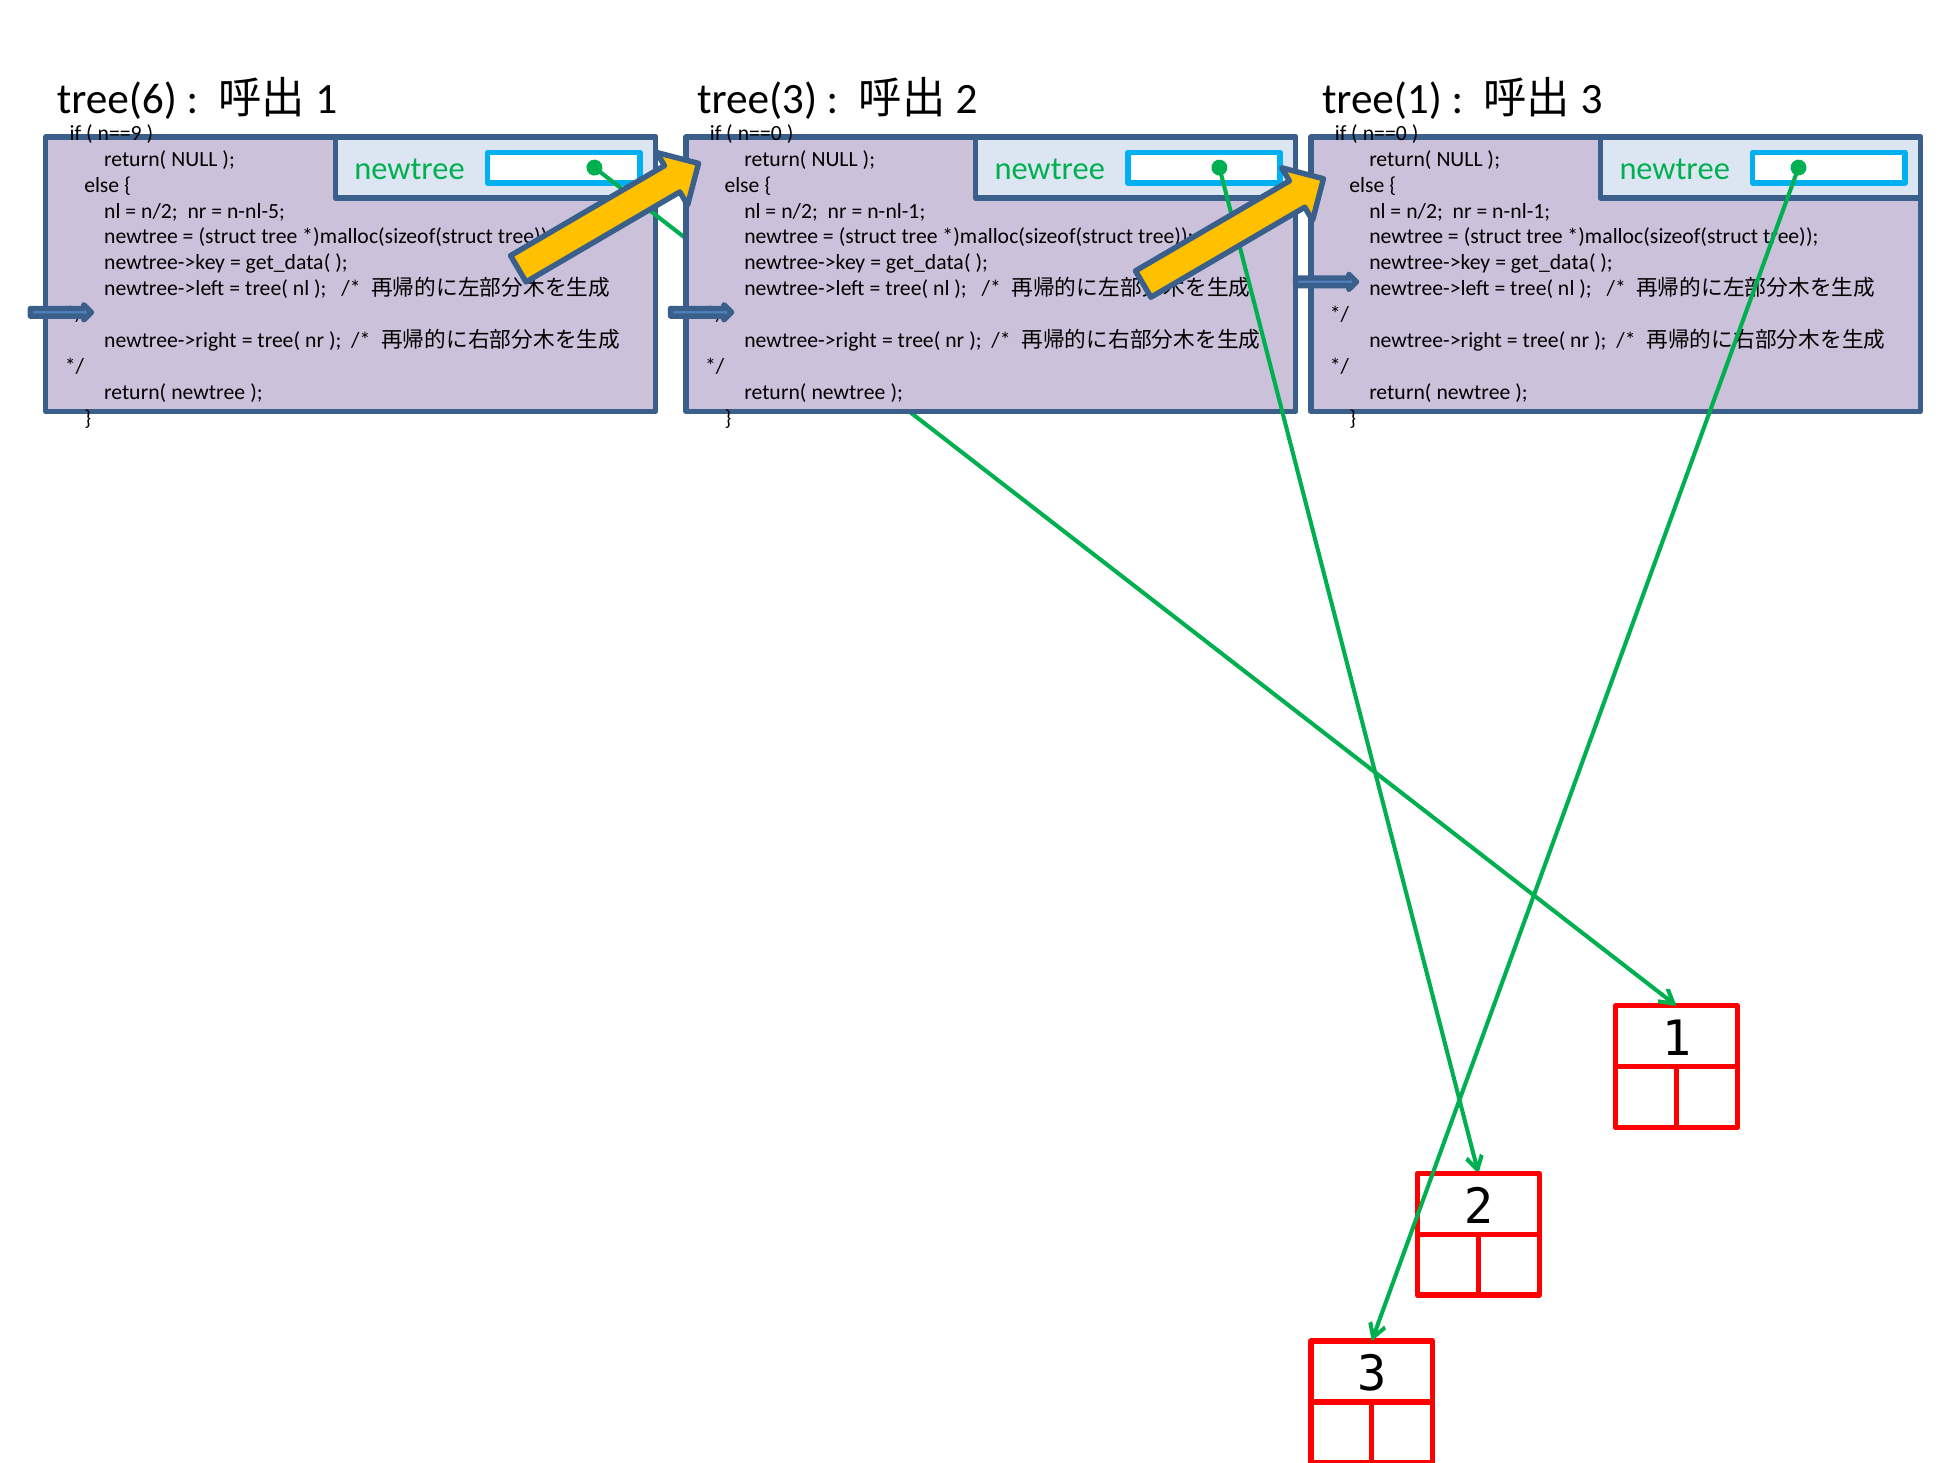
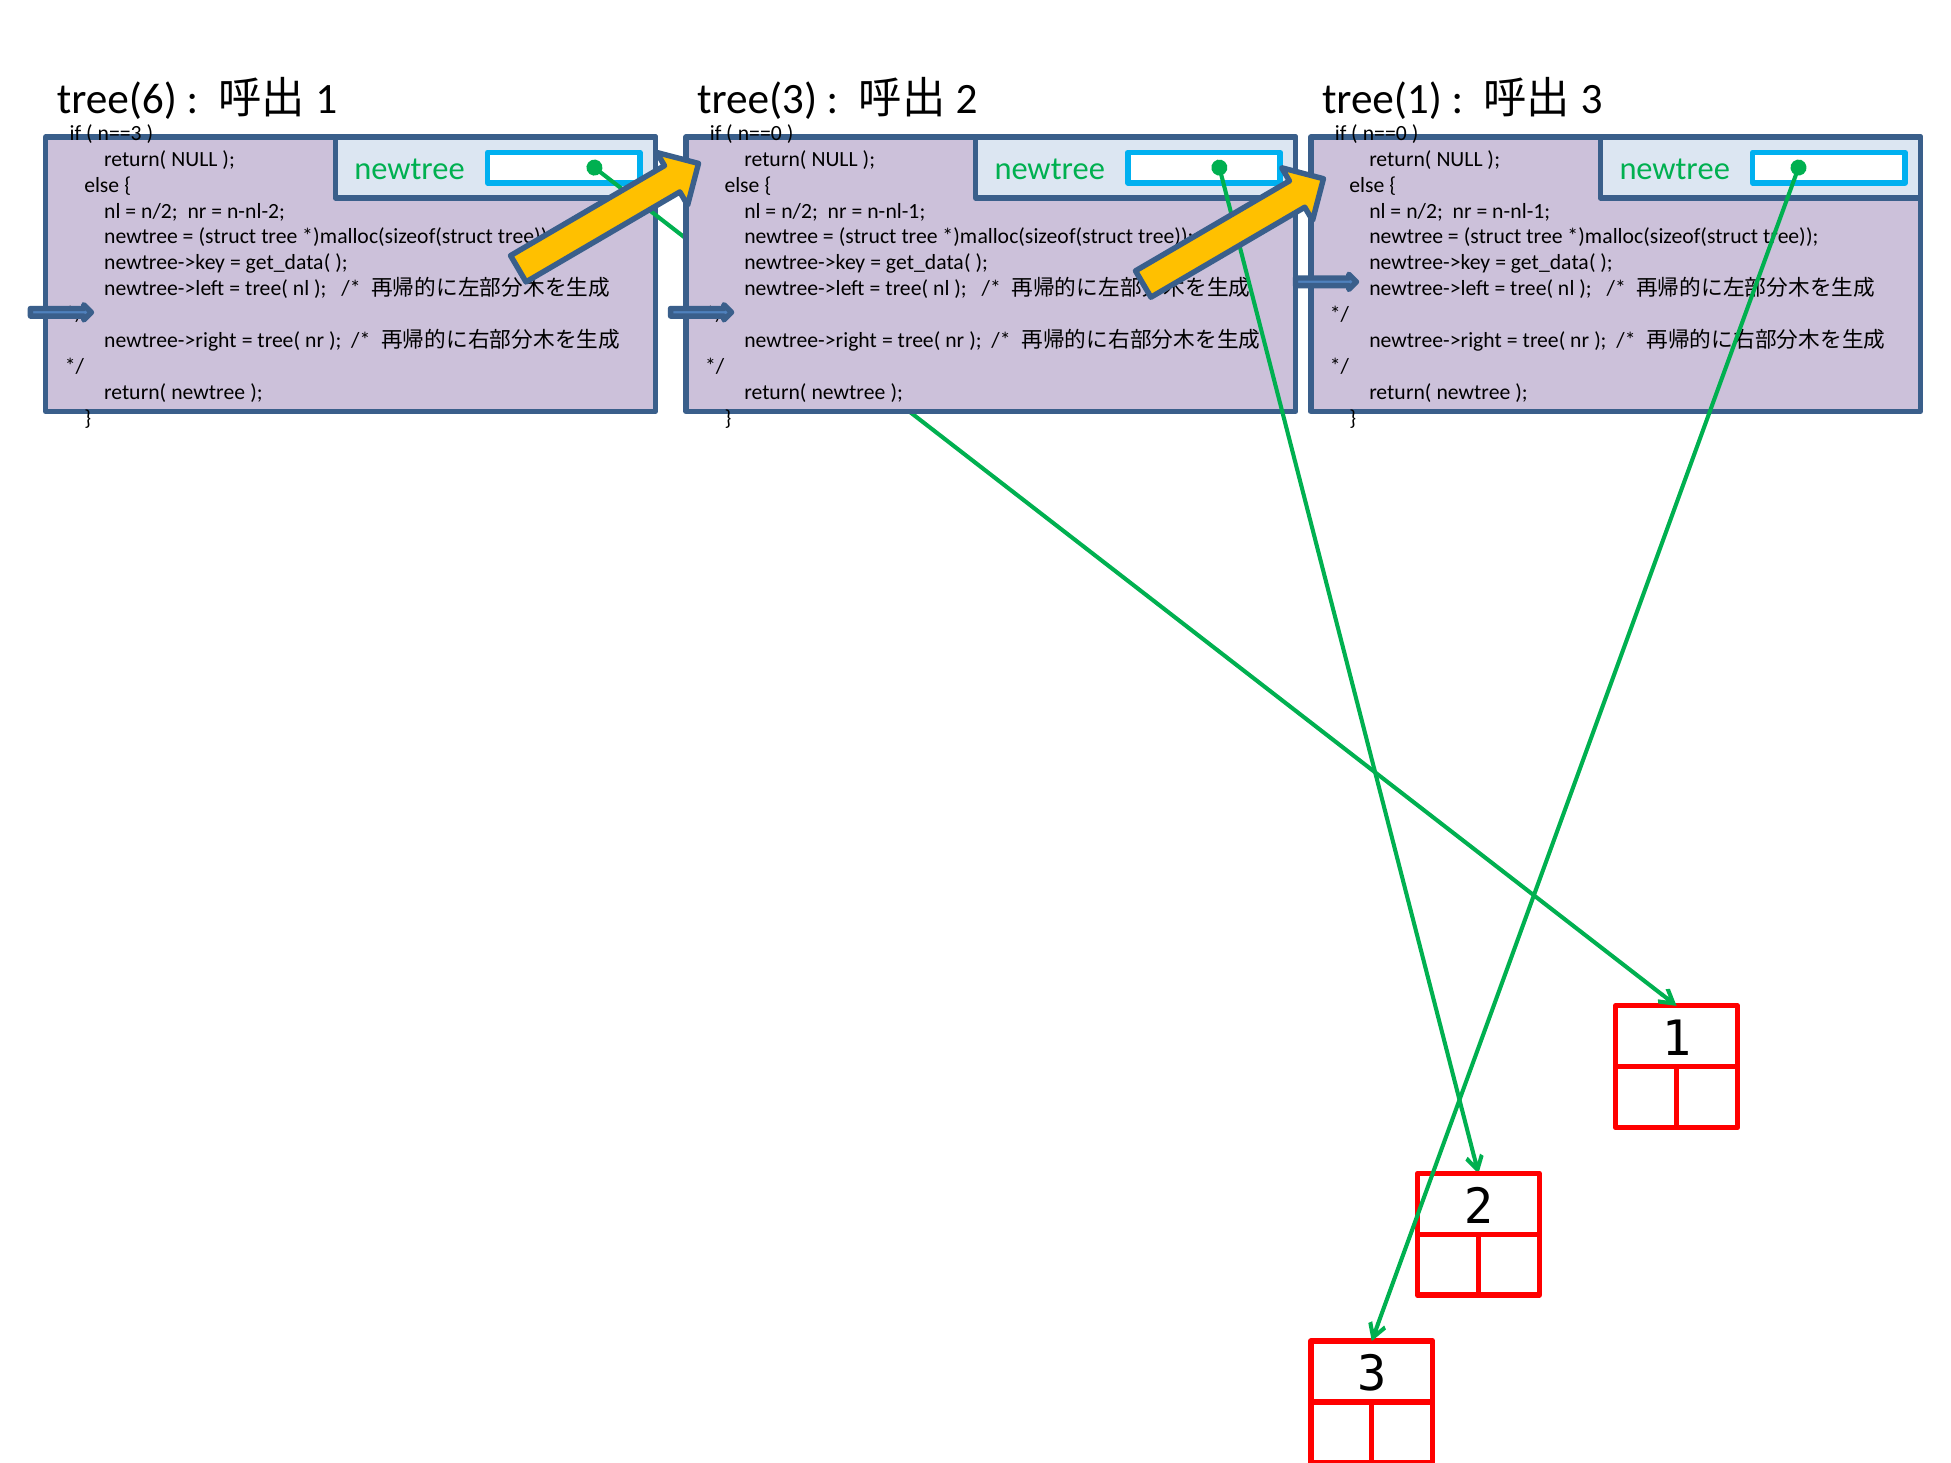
n==9: n==9 -> n==3
n-nl-5: n-nl-5 -> n-nl-2
